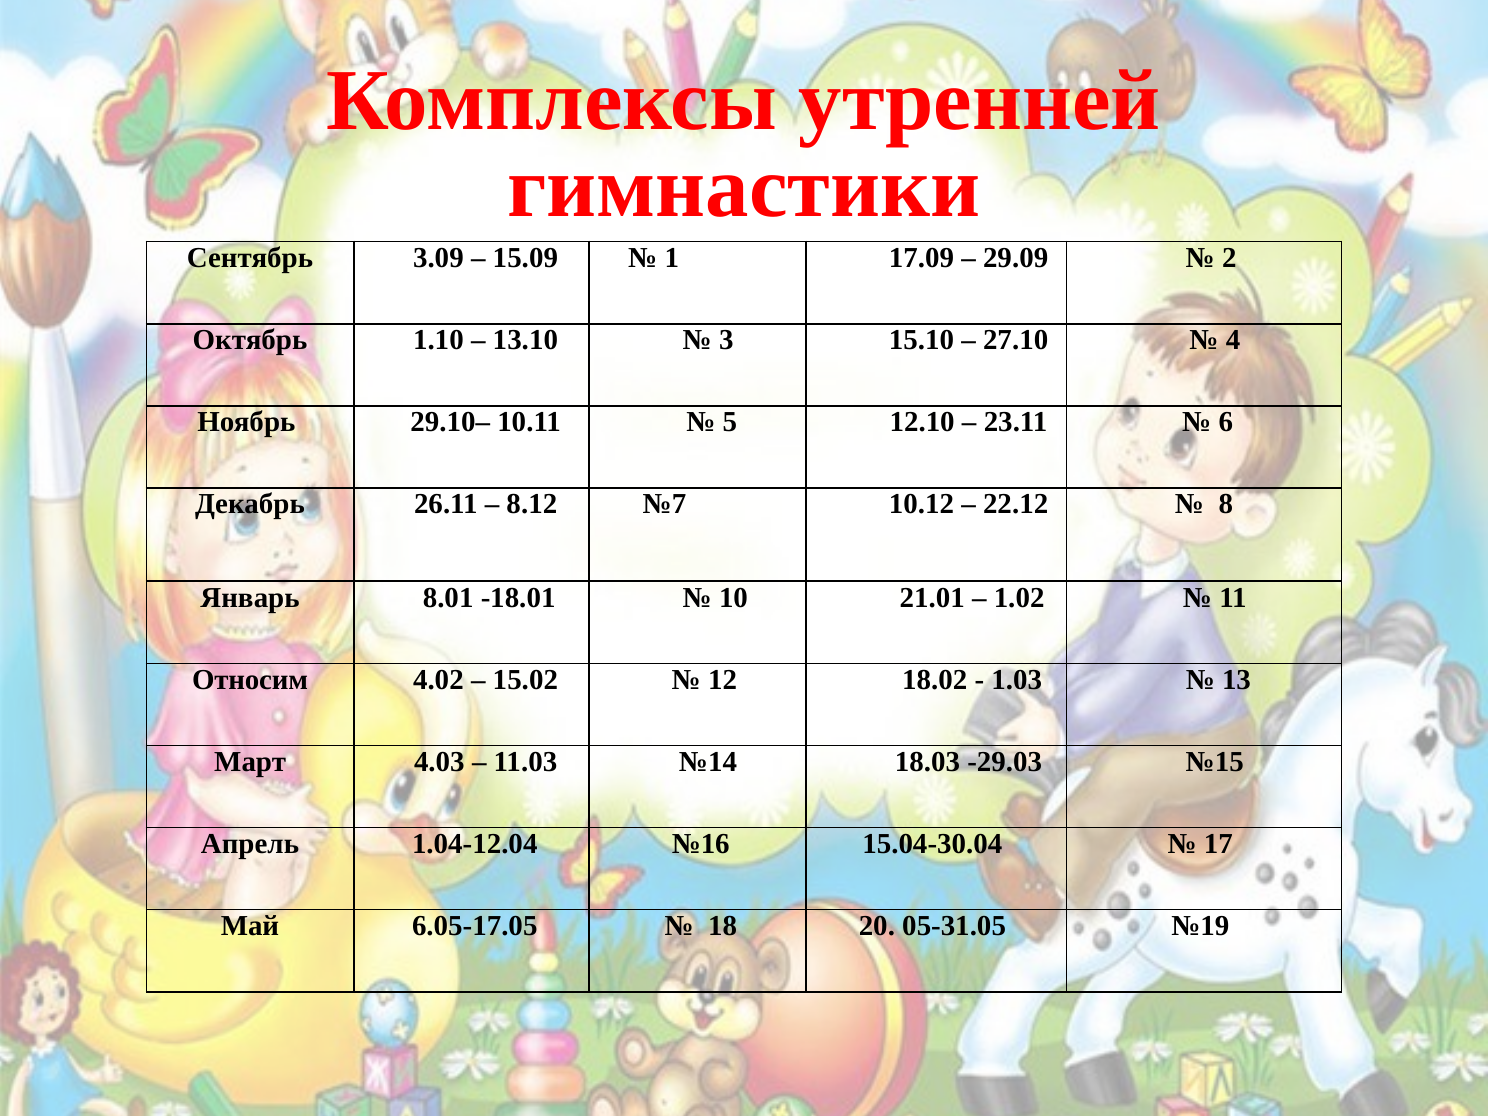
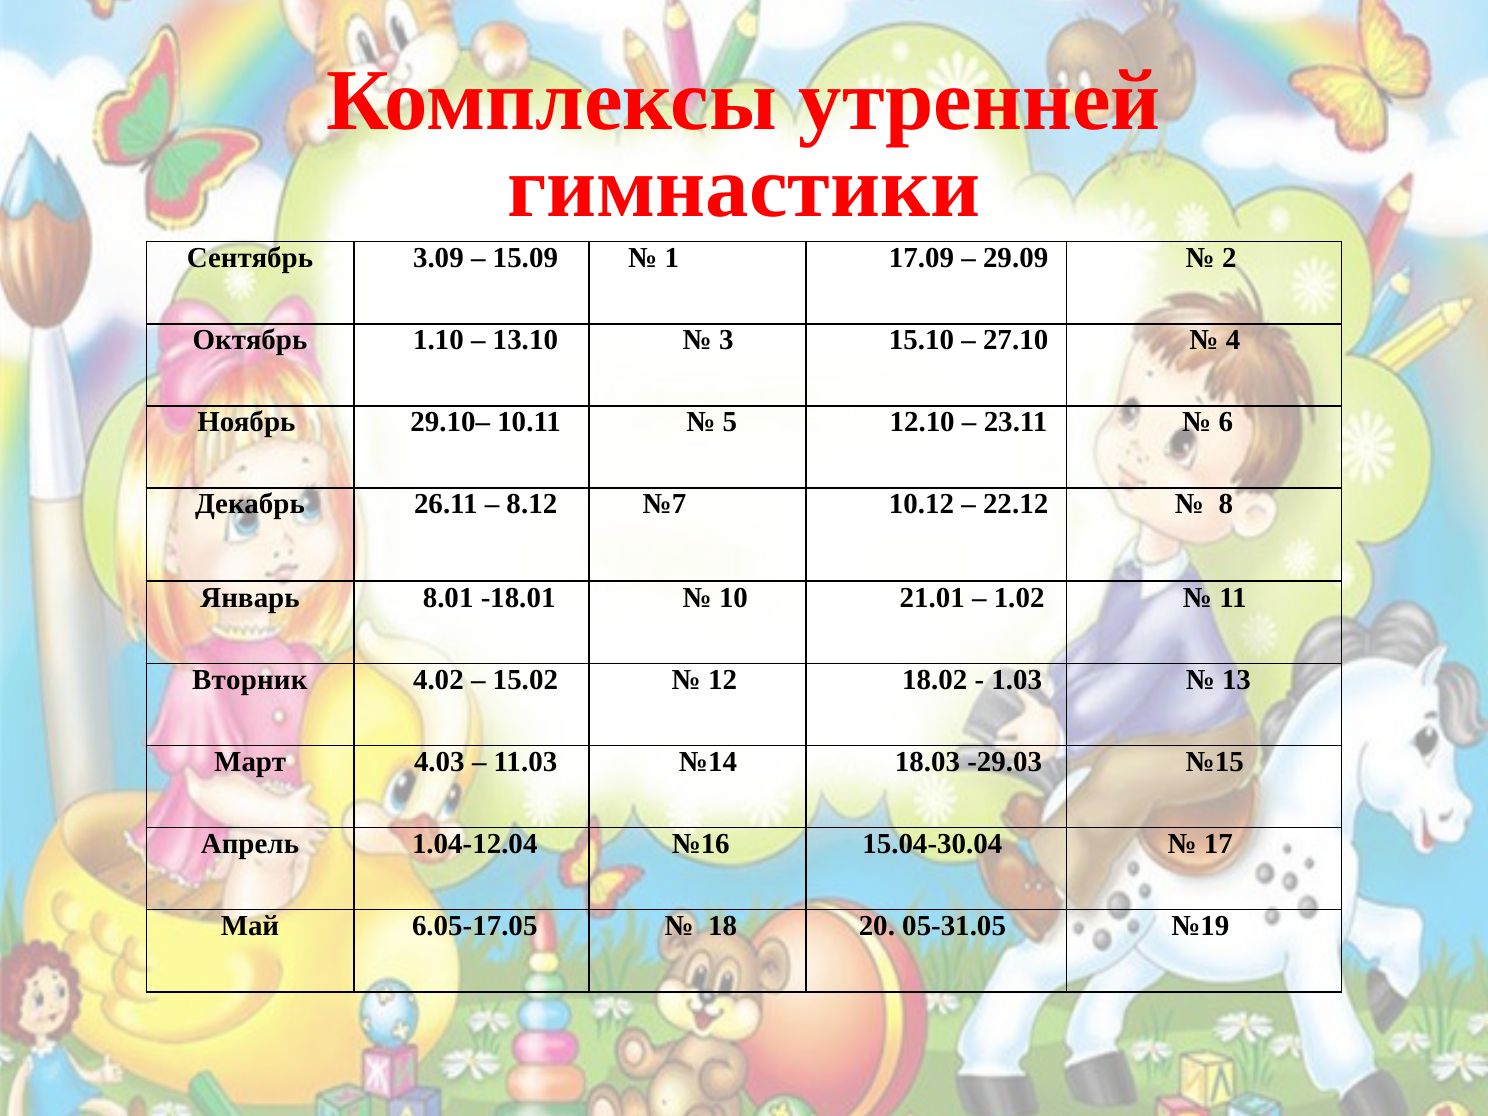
Относим: Относим -> Вторник
